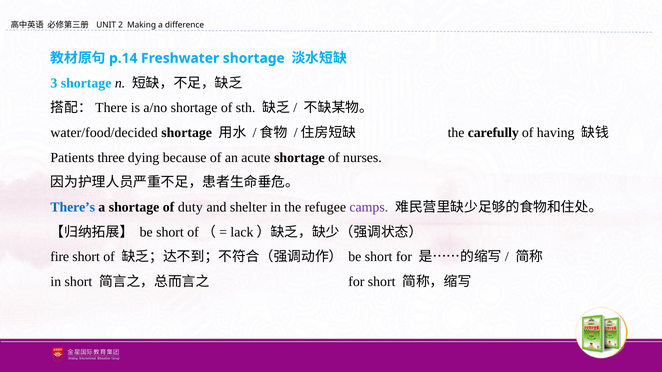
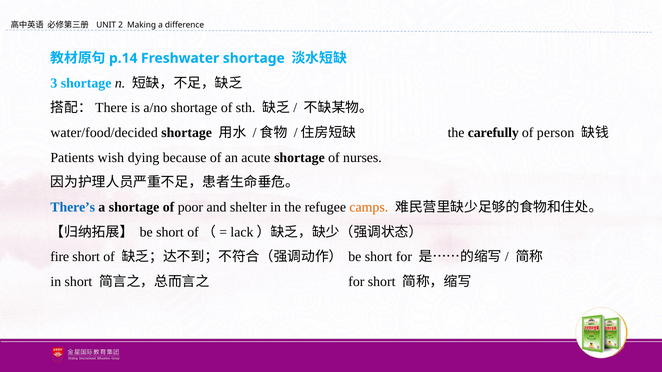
having: having -> person
three: three -> wish
duty: duty -> poor
camps colour: purple -> orange
